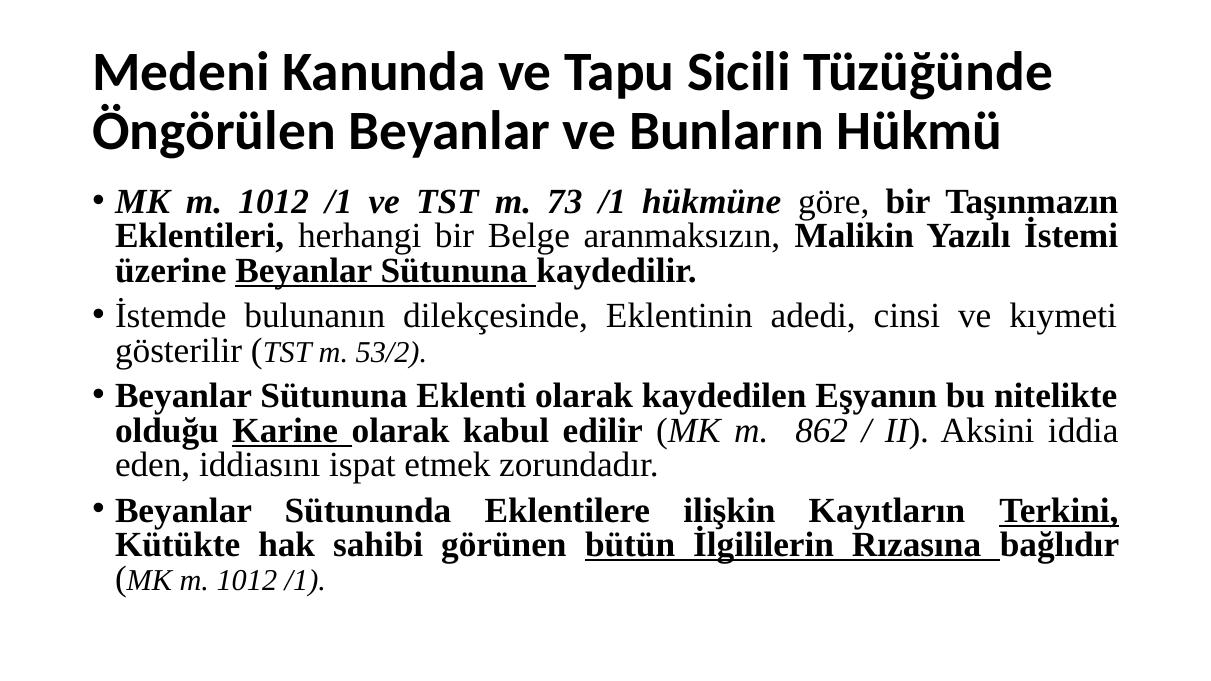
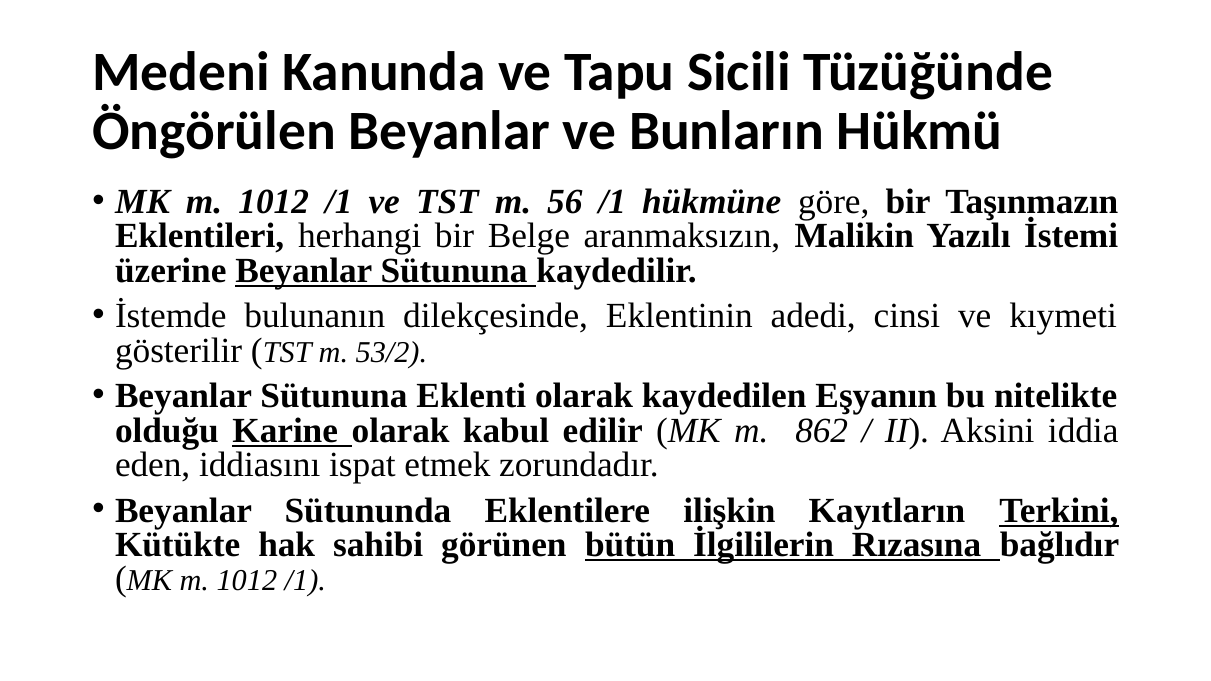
73: 73 -> 56
